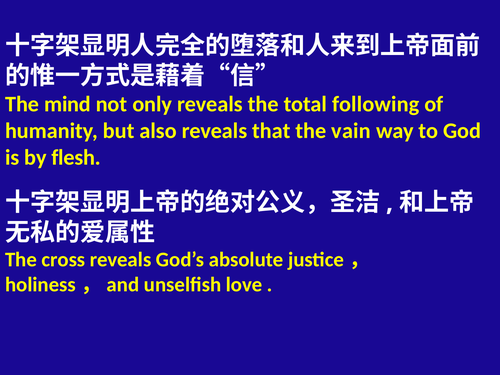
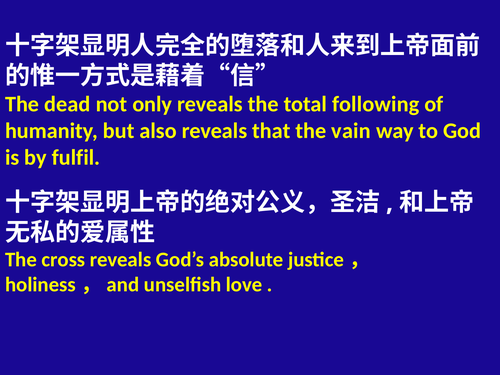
mind: mind -> dead
flesh: flesh -> fulfil
